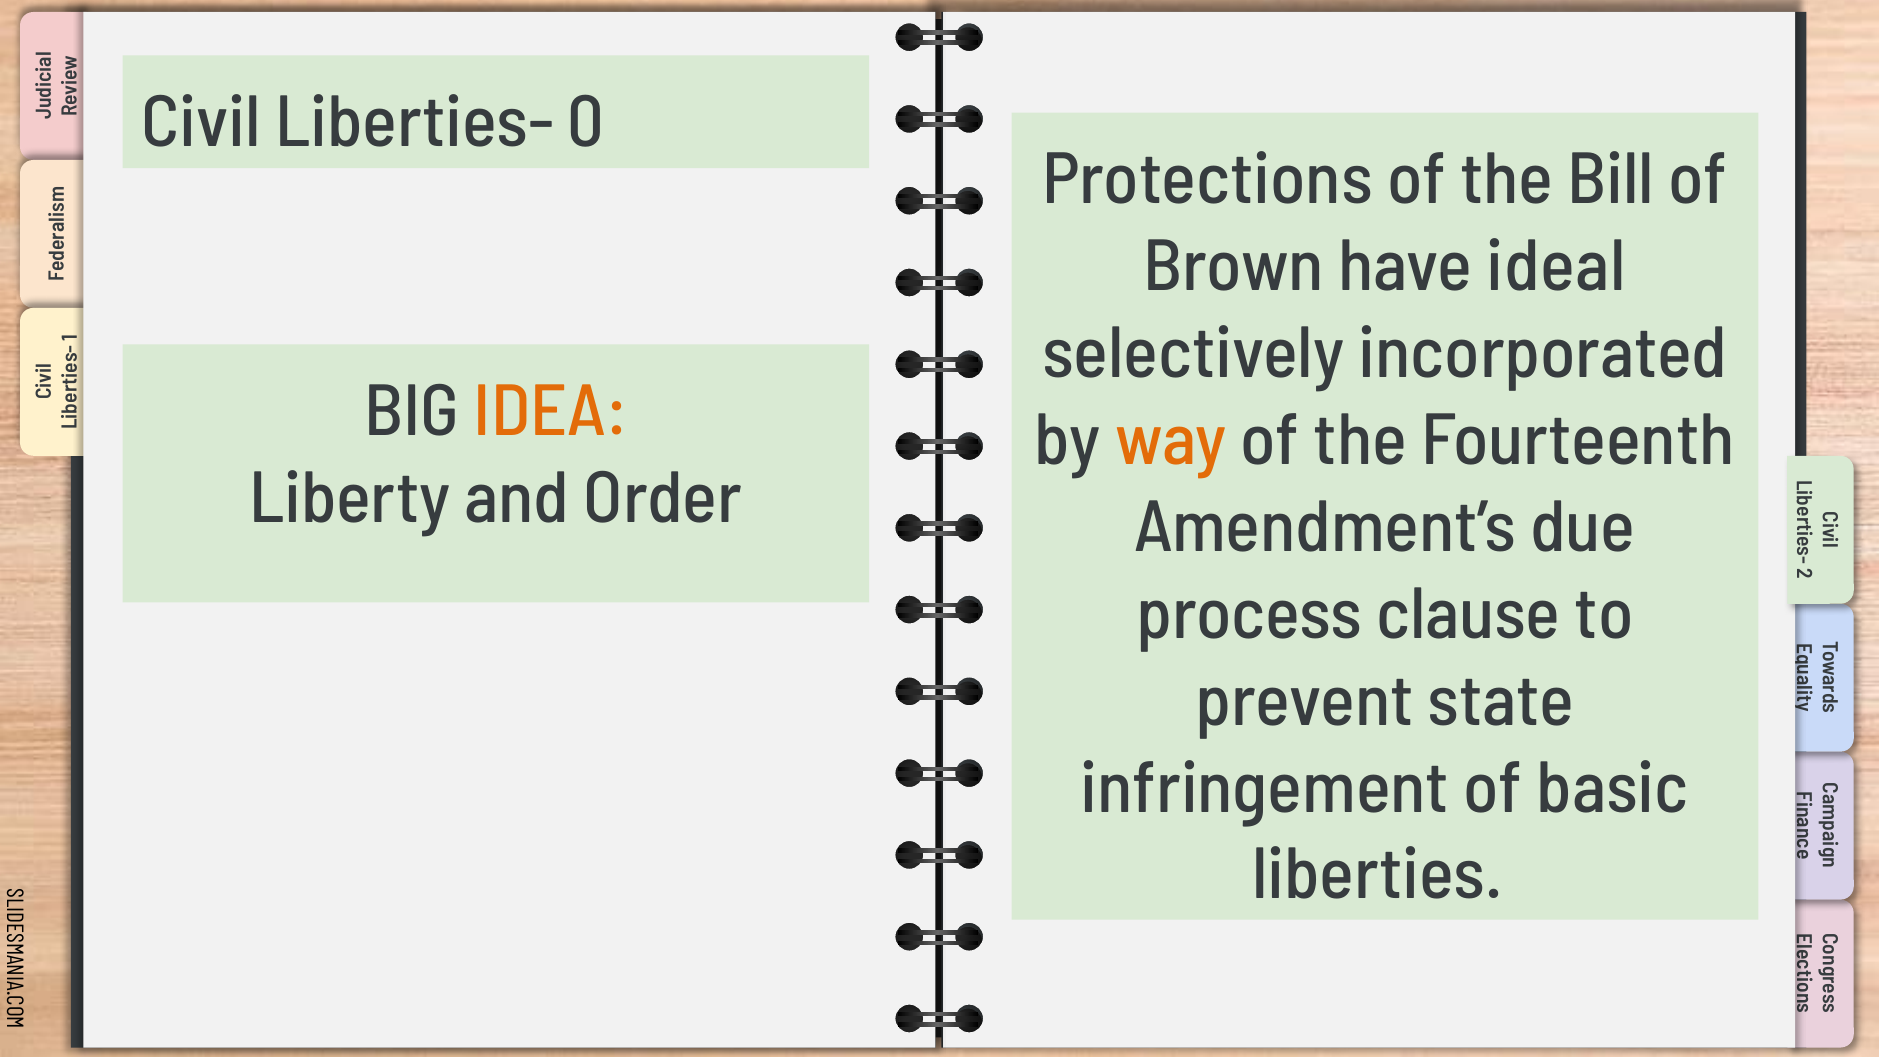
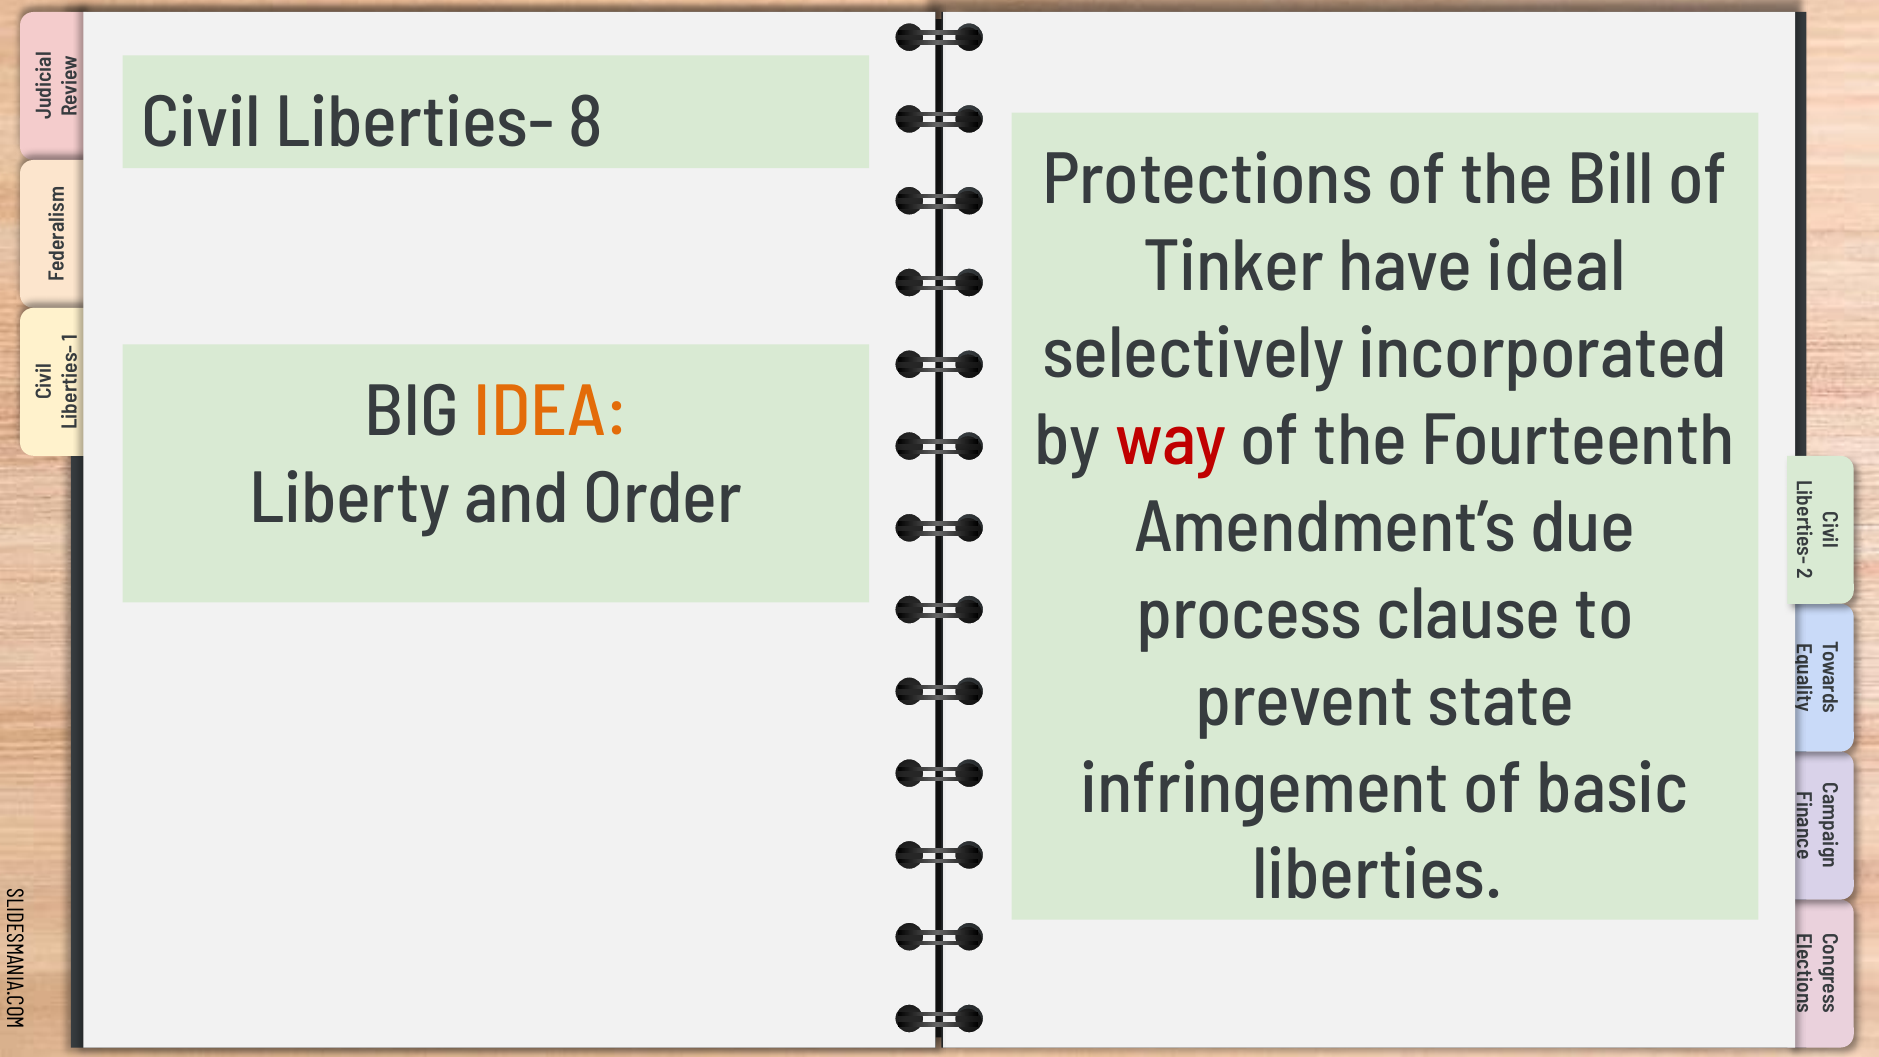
0: 0 -> 8
Brown: Brown -> Tinker
way colour: orange -> red
